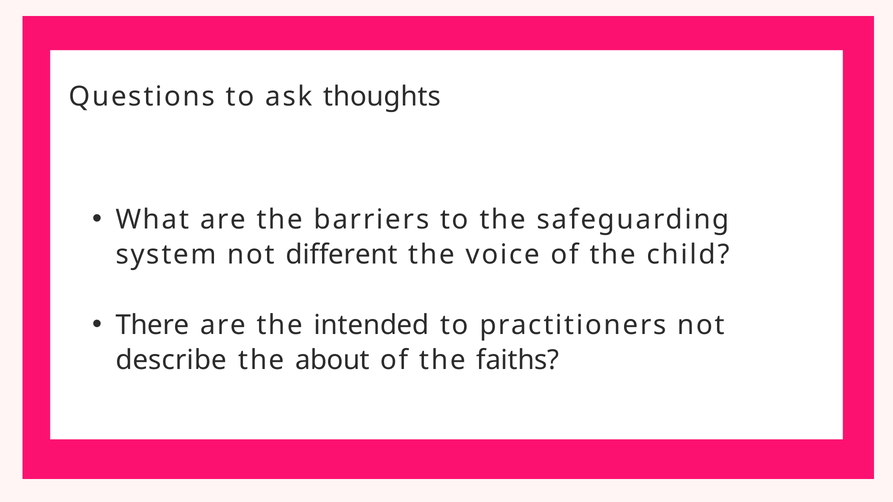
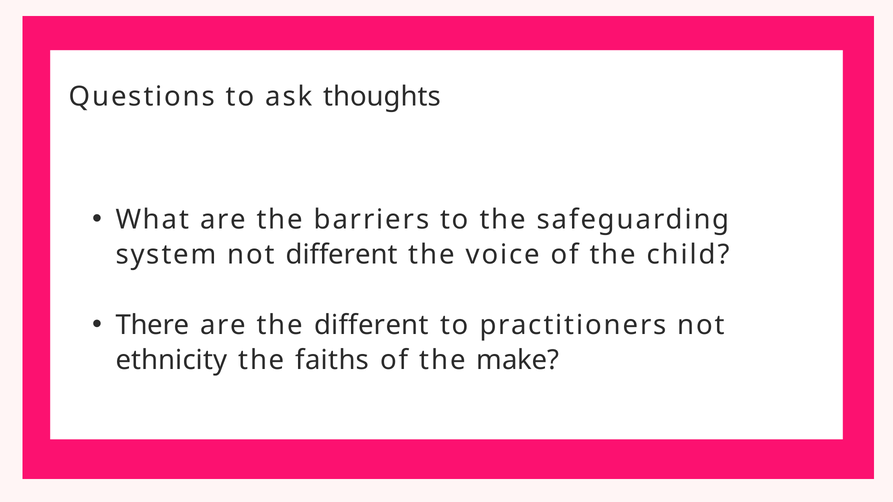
the intended: intended -> different
describe: describe -> ethnicity
about: about -> faiths
faiths: faiths -> make
